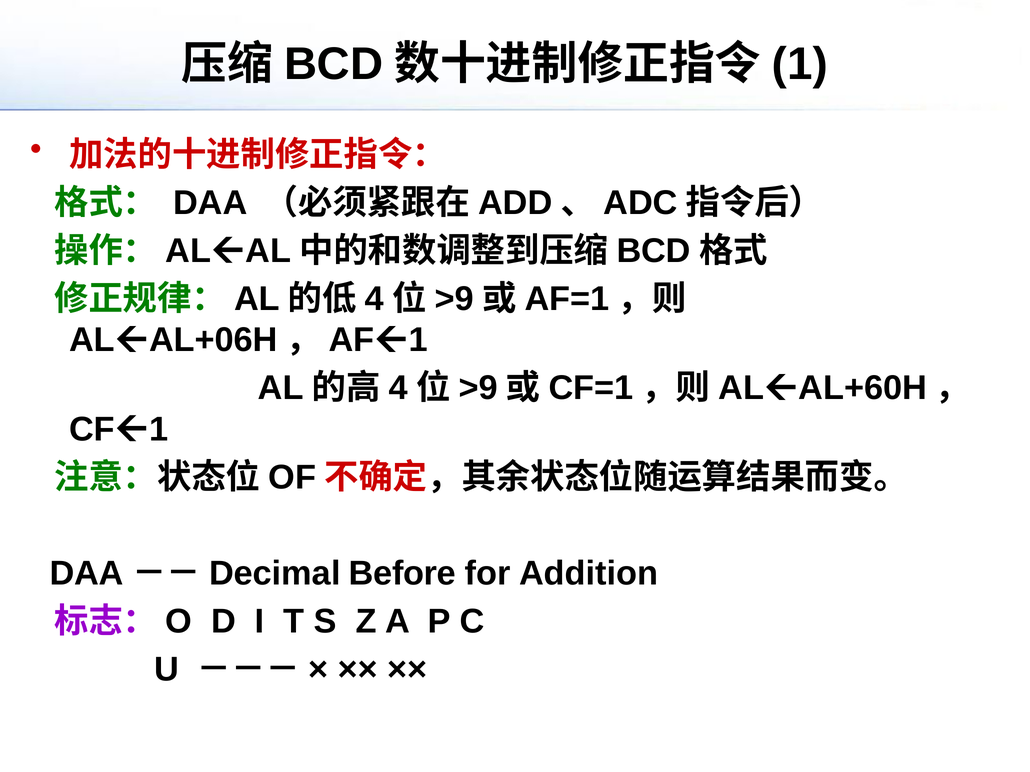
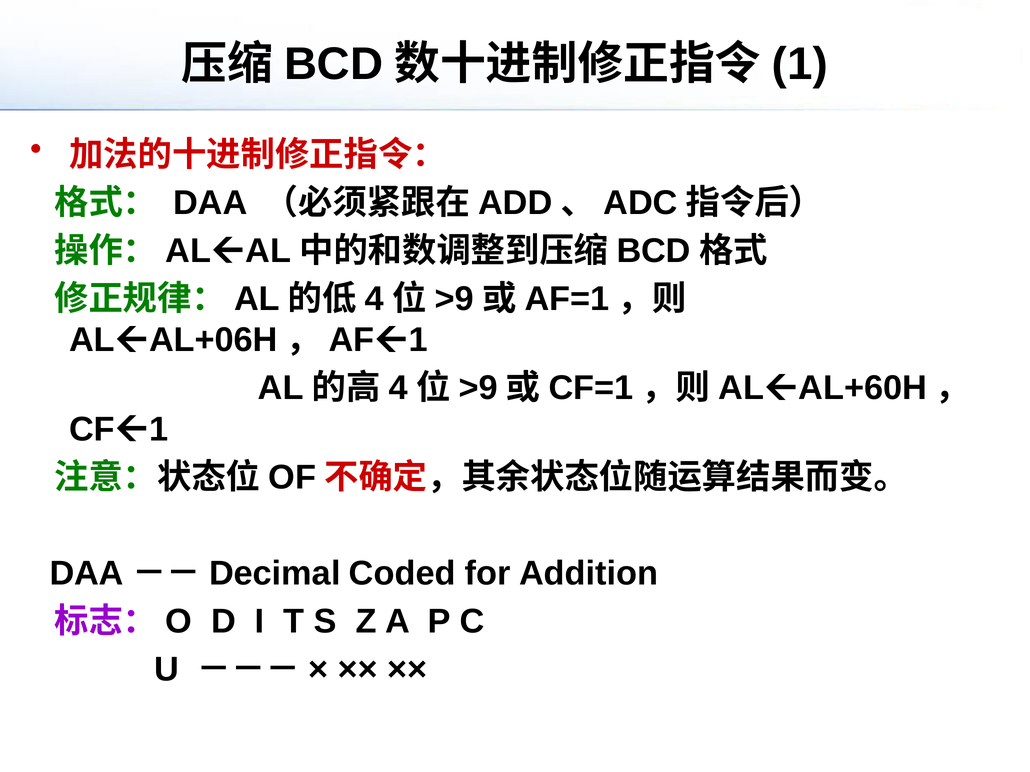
Before: Before -> Coded
